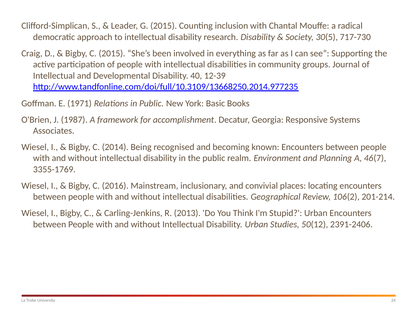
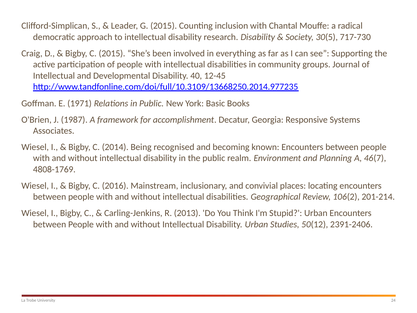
12-39: 12-39 -> 12-45
3355-1769: 3355-1769 -> 4808-1769
